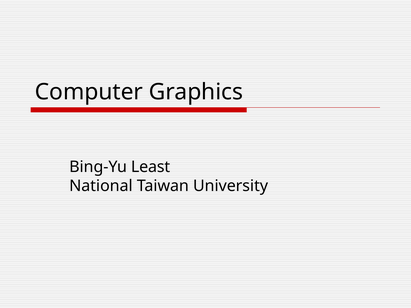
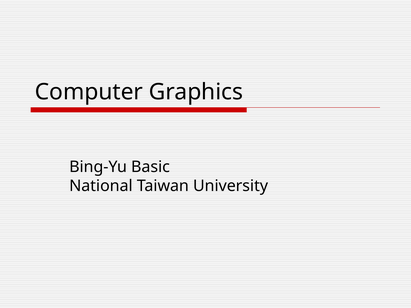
Least: Least -> Basic
